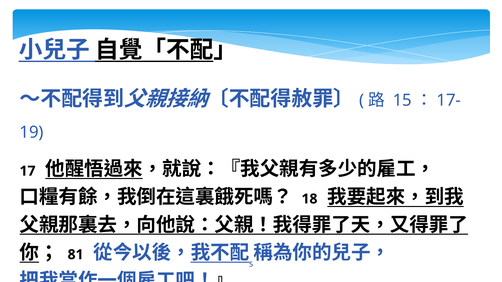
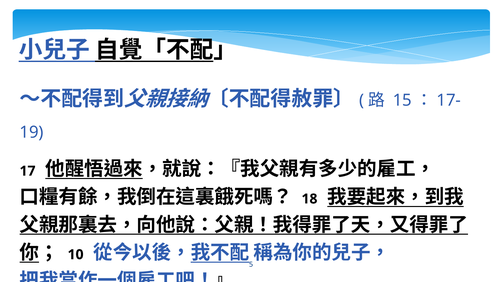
81: 81 -> 10
